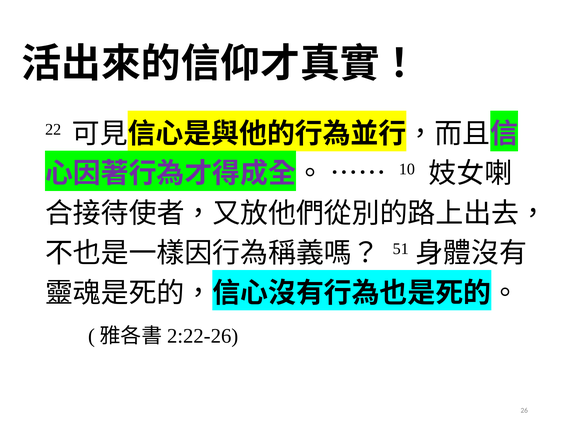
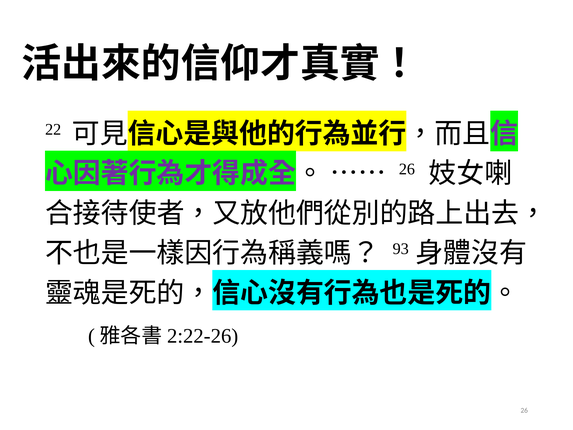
10 at (407, 169): 10 -> 26
51: 51 -> 93
